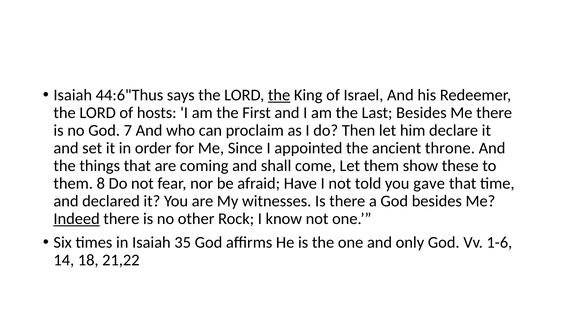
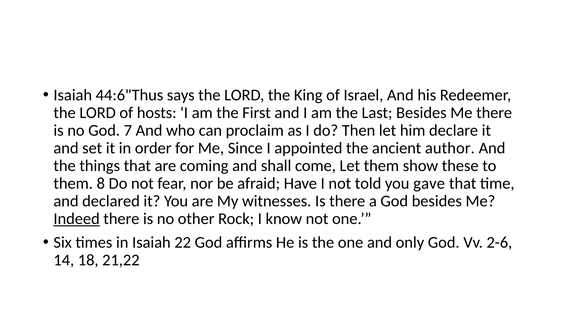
the at (279, 95) underline: present -> none
throne: throne -> author
35: 35 -> 22
1-6: 1-6 -> 2-6
